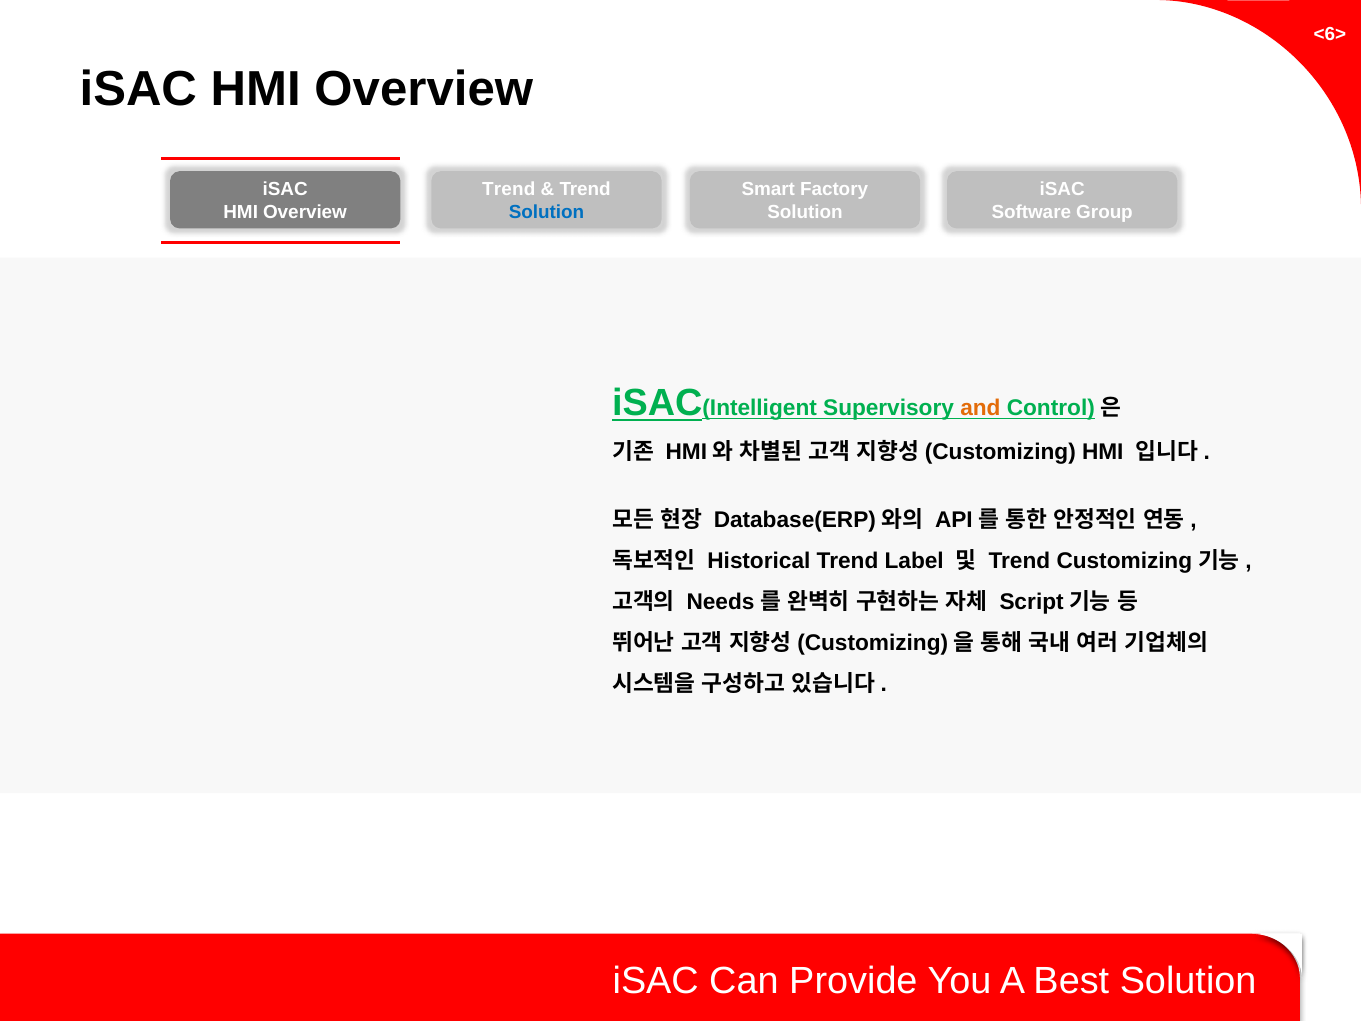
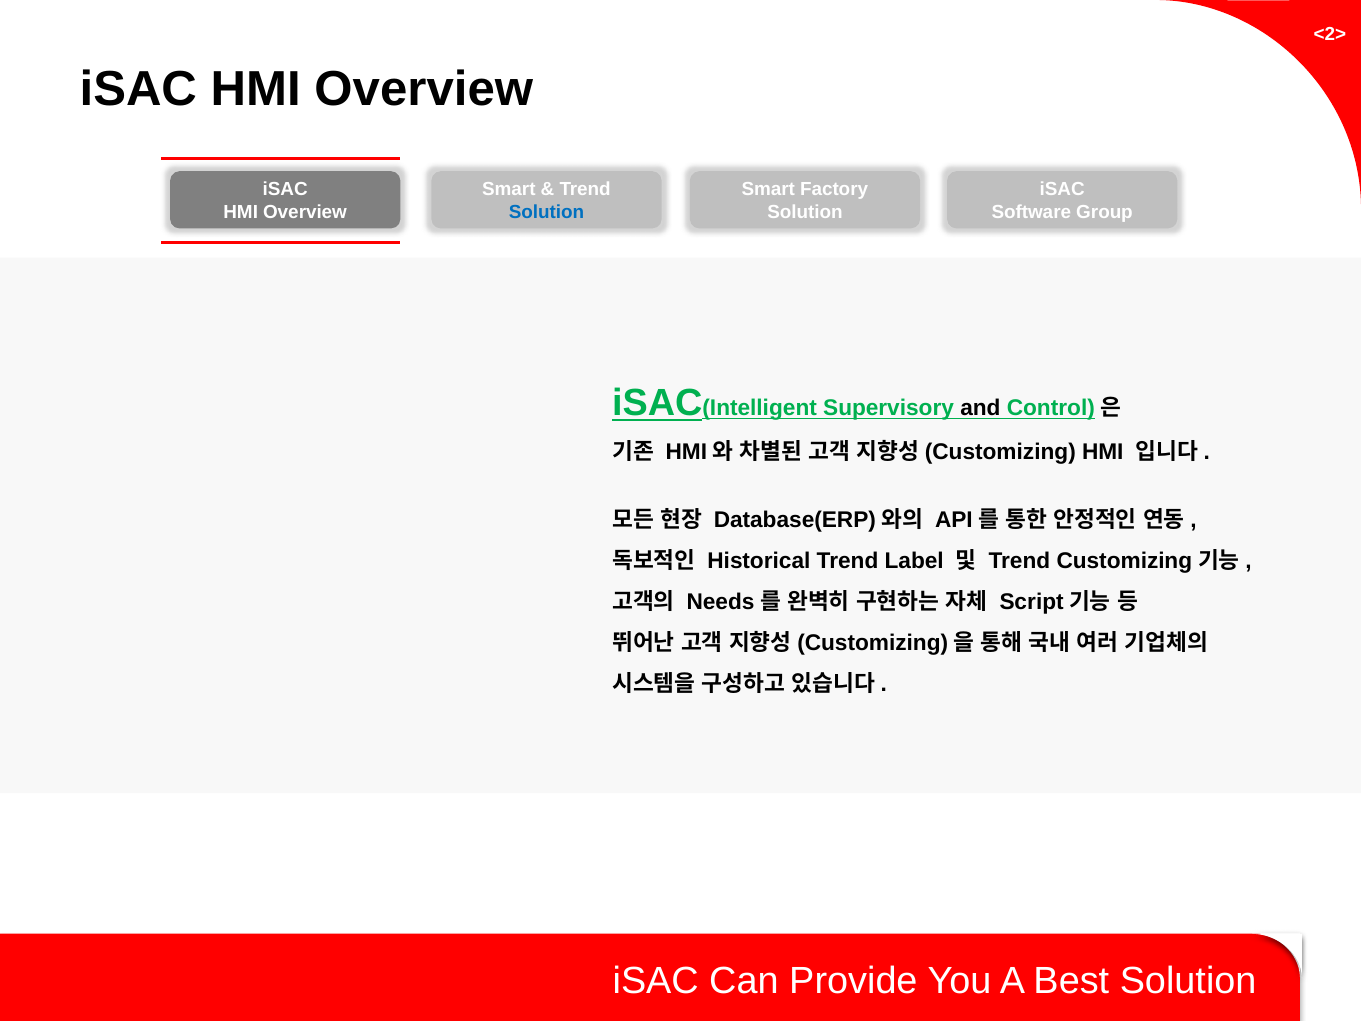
<6>: <6> -> <2>
Trend at (509, 190): Trend -> Smart
and colour: orange -> black
